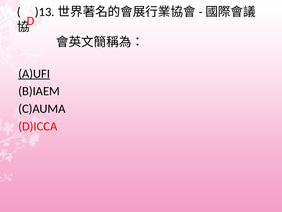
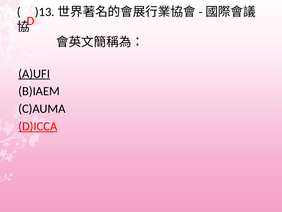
D)ICCA underline: none -> present
